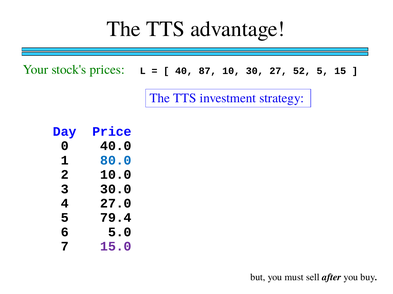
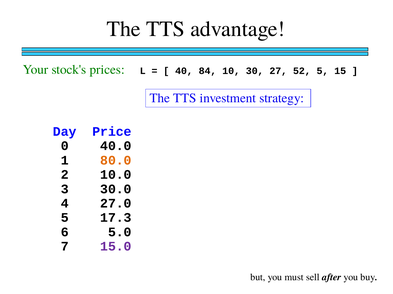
87: 87 -> 84
80.0 colour: blue -> orange
79.4: 79.4 -> 17.3
